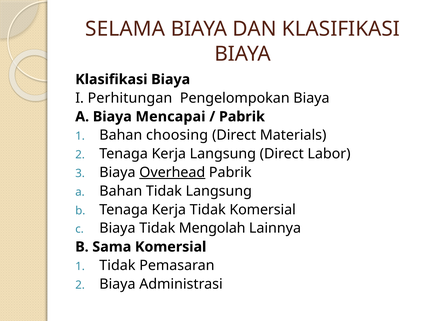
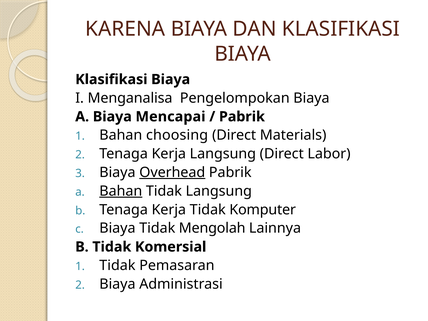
SELAMA: SELAMA -> KARENA
Perhitungan: Perhitungan -> Menganalisa
Bahan at (121, 191) underline: none -> present
Tidak Komersial: Komersial -> Komputer
B Sama: Sama -> Tidak
